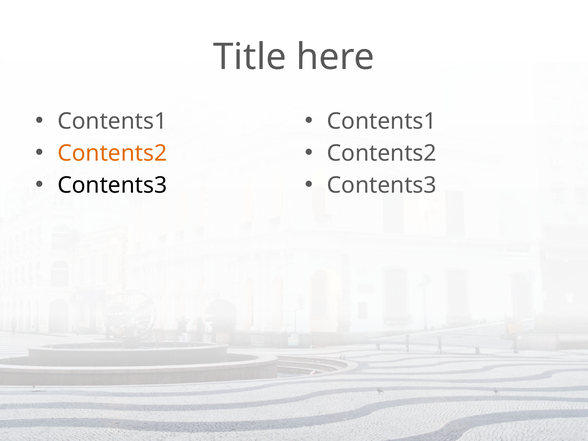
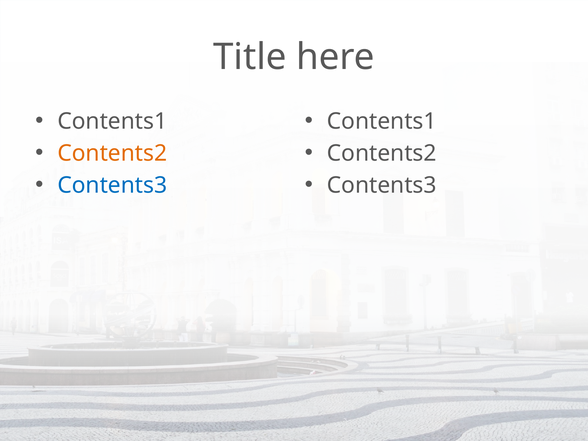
Contents3 at (112, 185) colour: black -> blue
